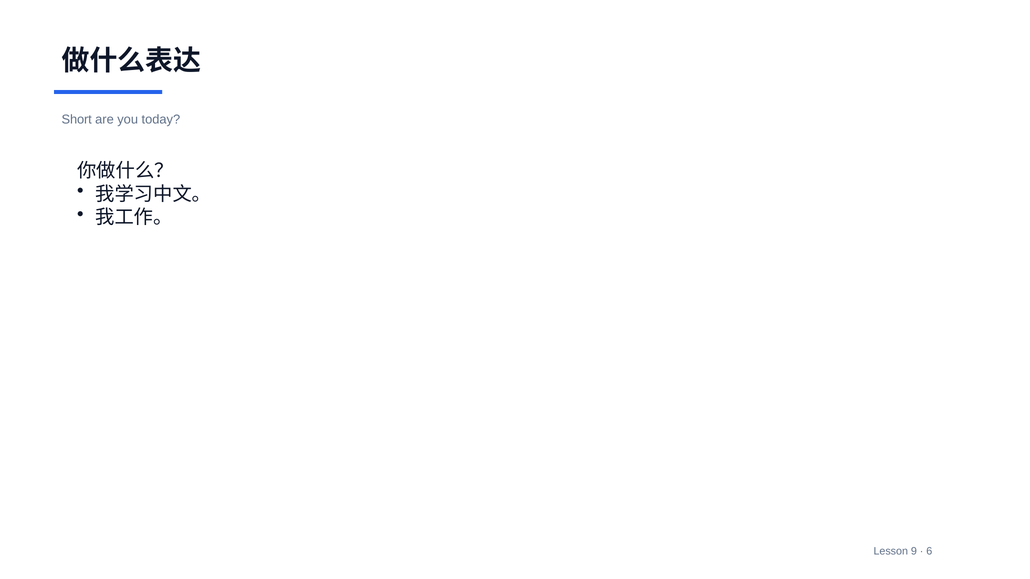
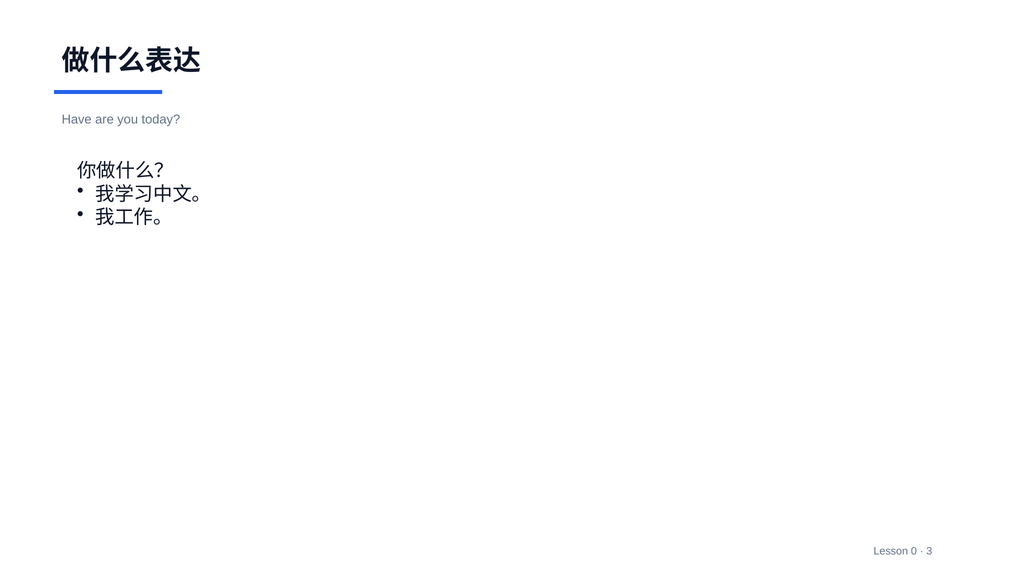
Short: Short -> Have
9: 9 -> 0
6: 6 -> 3
